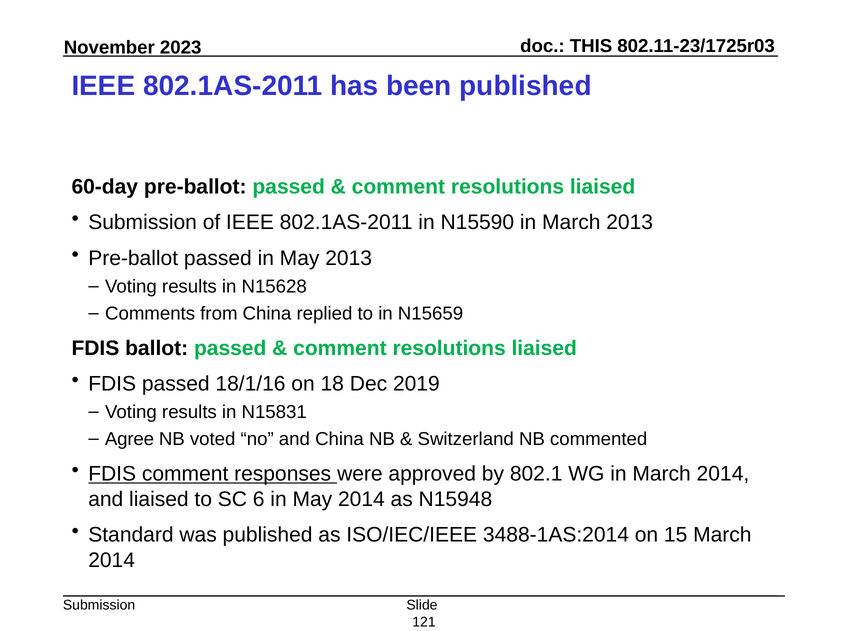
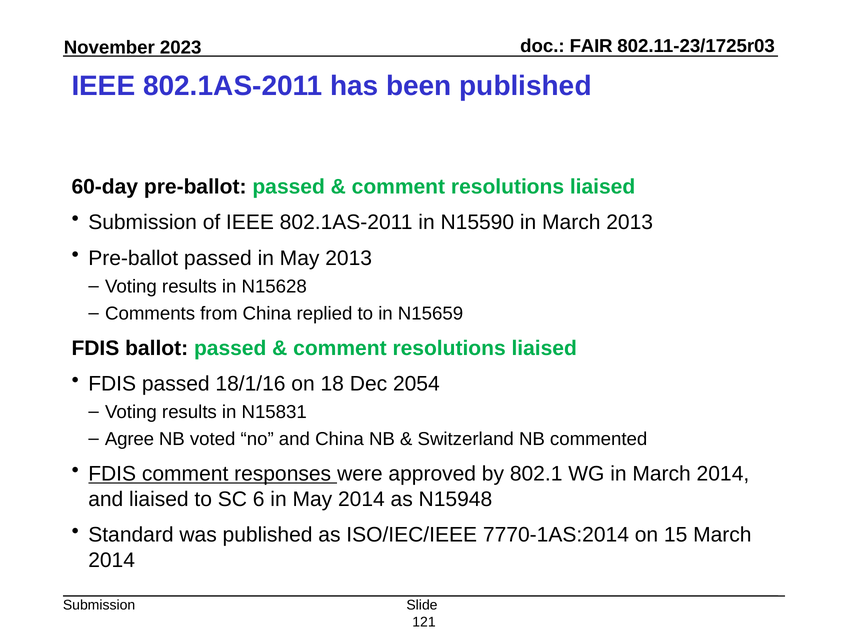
THIS: THIS -> FAIR
2019: 2019 -> 2054
3488-1AS:2014: 3488-1AS:2014 -> 7770-1AS:2014
